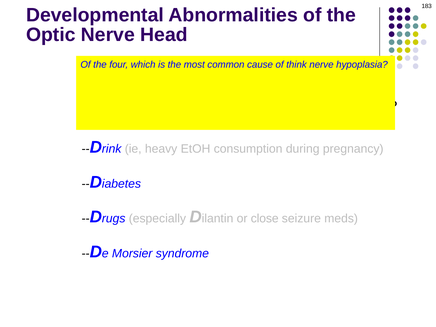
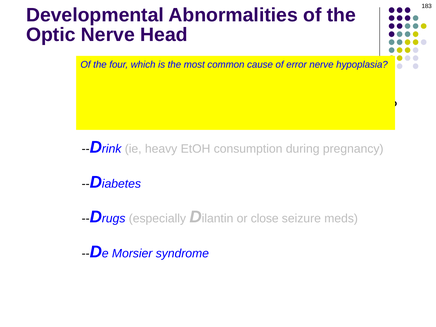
think: think -> error
